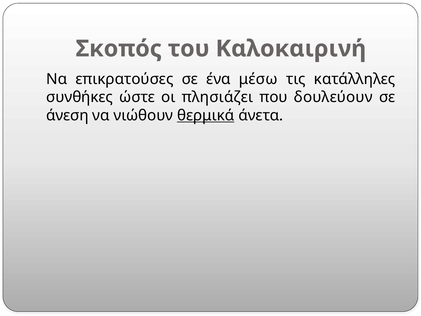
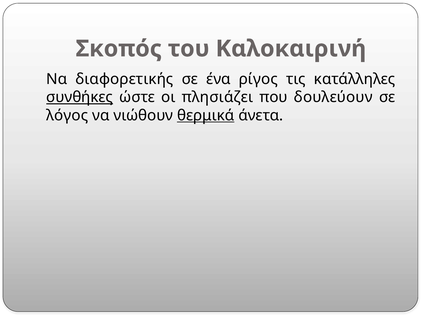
επικρατούσες: επικρατούσες -> διαφορετικής
μέσω: μέσω -> ρίγος
συνθήκες underline: none -> present
άνεση: άνεση -> λόγος
